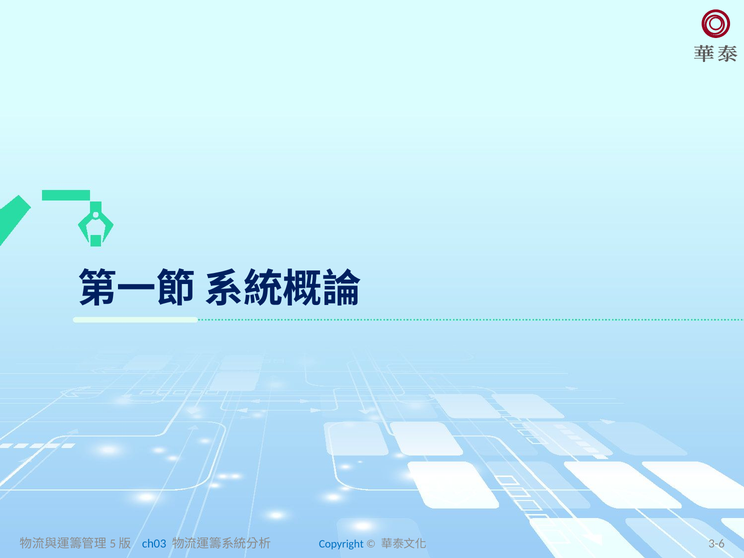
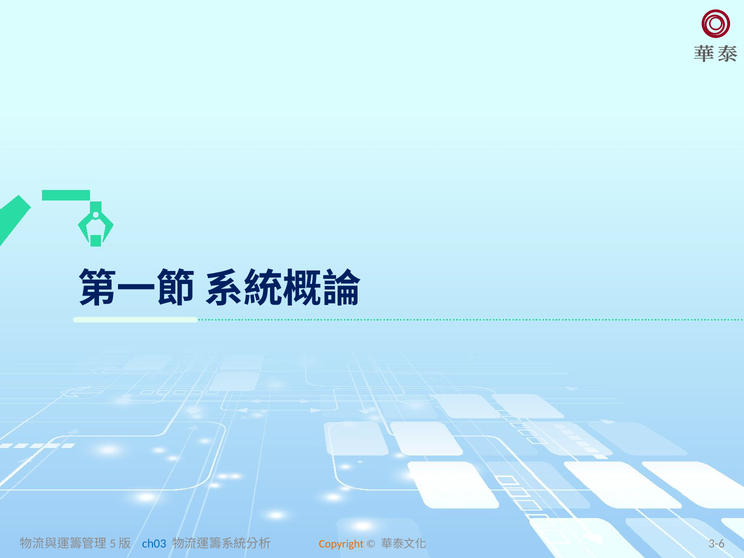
Copyright colour: blue -> orange
